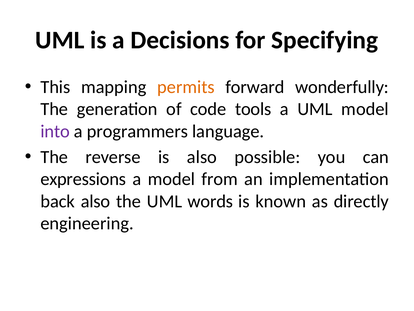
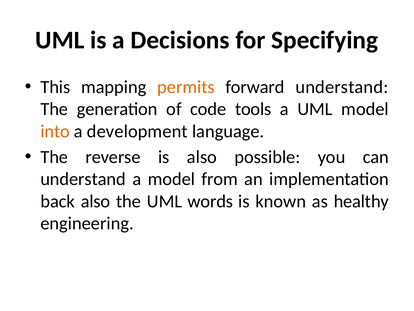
forward wonderfully: wonderfully -> understand
into colour: purple -> orange
programmers: programmers -> development
expressions at (83, 179): expressions -> understand
directly: directly -> healthy
